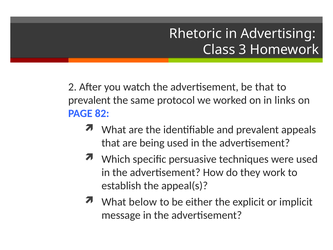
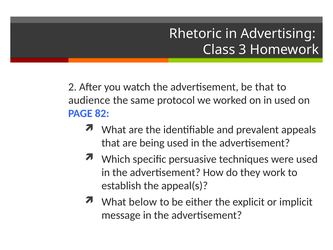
prevalent at (89, 100): prevalent -> audience
in links: links -> used
